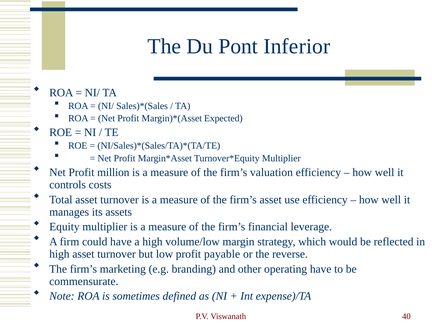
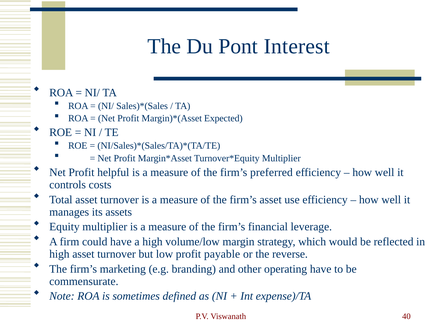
Inferior: Inferior -> Interest
million: million -> helpful
valuation: valuation -> preferred
